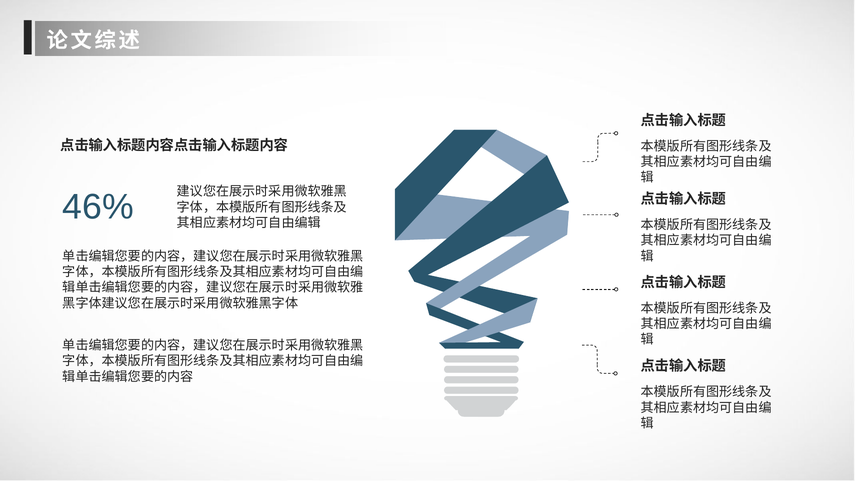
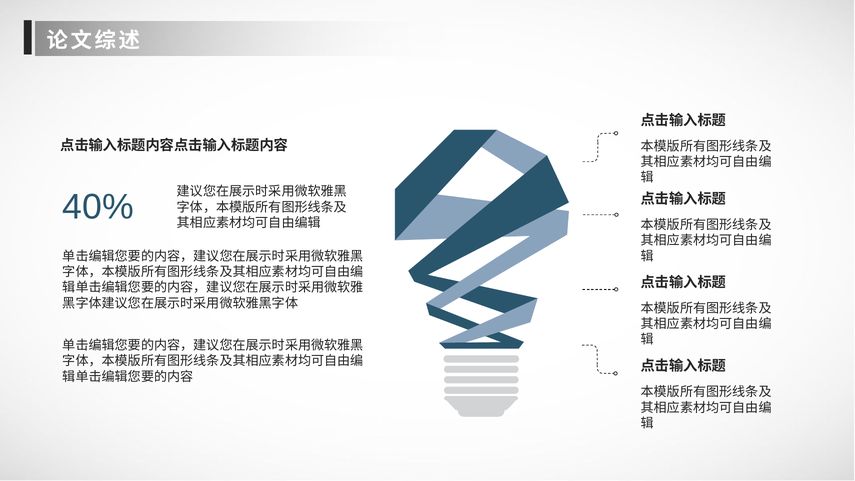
46%: 46% -> 40%
